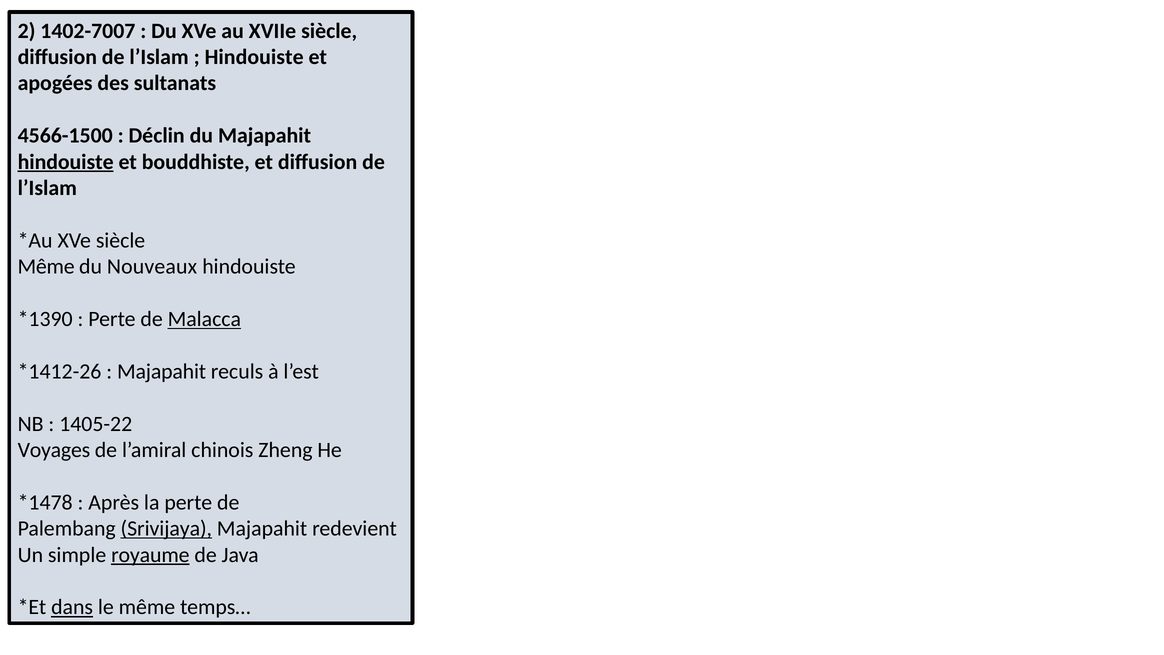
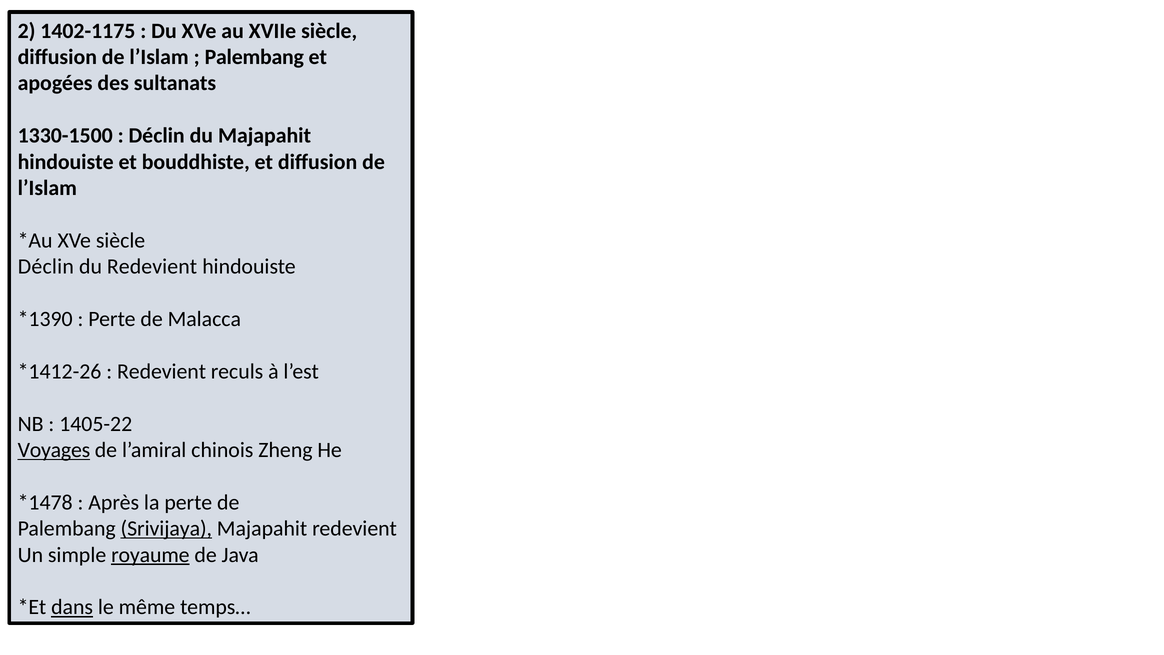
1402-7007: 1402-7007 -> 1402-1175
Hindouiste at (254, 57): Hindouiste -> Palembang
4566-1500: 4566-1500 -> 1330-1500
hindouiste at (66, 162) underline: present -> none
Même at (46, 267): Même -> Déclin
du Nouveaux: Nouveaux -> Redevient
Malacca underline: present -> none
Majapahit at (162, 371): Majapahit -> Redevient
Voyages underline: none -> present
